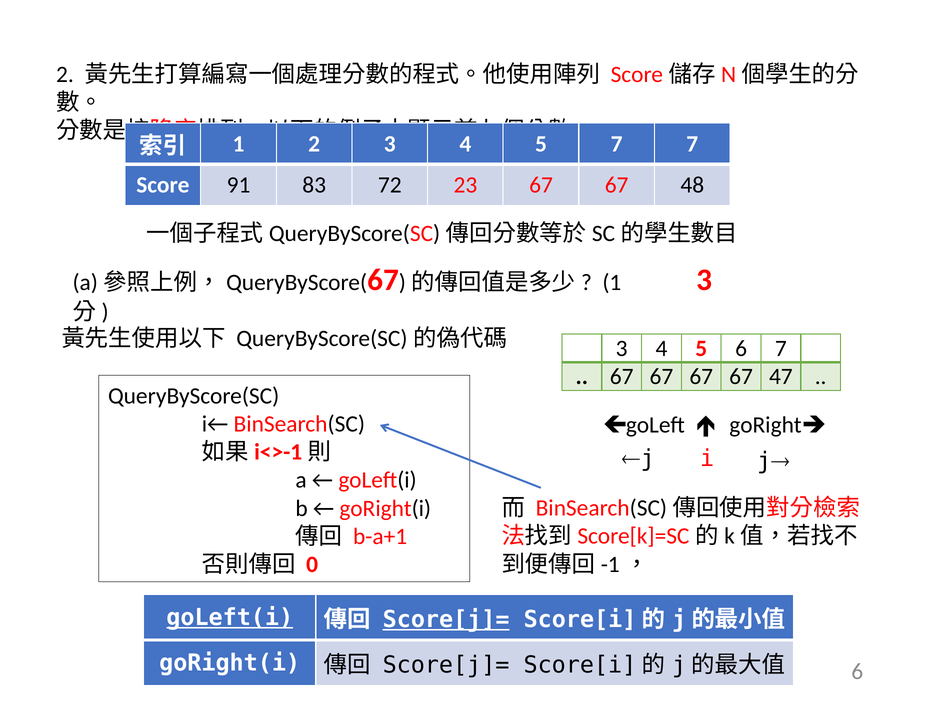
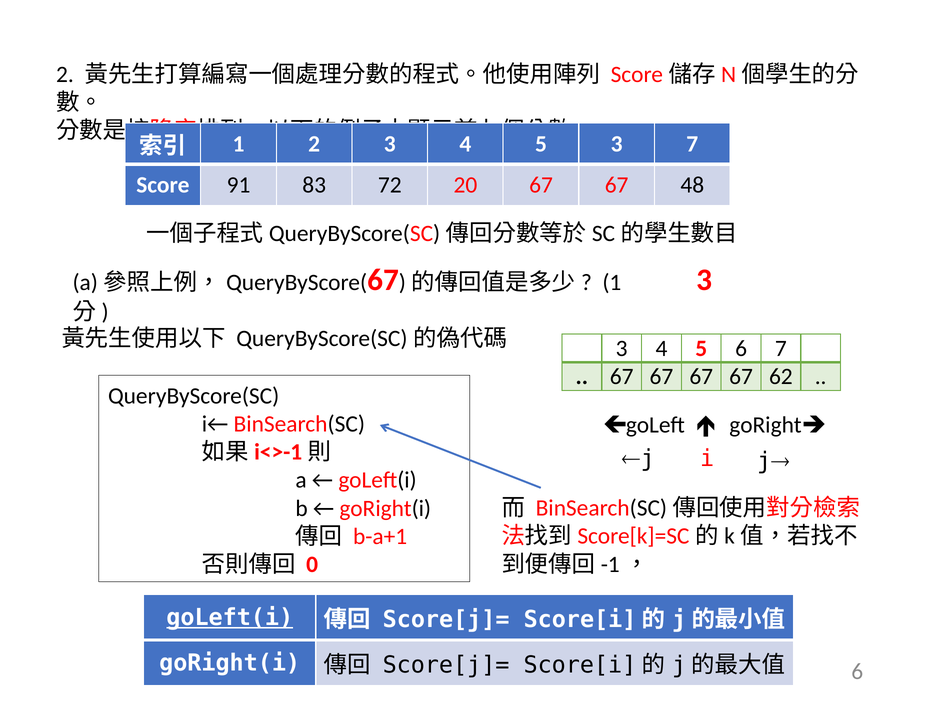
7 at (617, 144): 7 -> 3
23: 23 -> 20
47: 47 -> 62
Score[j]= at (446, 620) underline: present -> none
